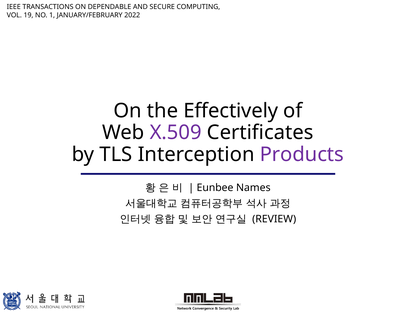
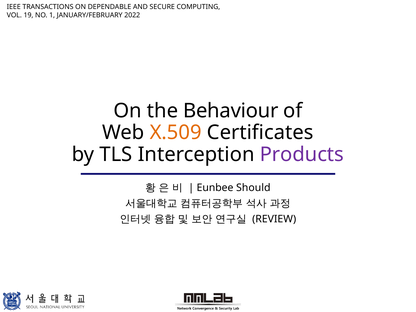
Effectively: Effectively -> Behaviour
X.509 colour: purple -> orange
Names: Names -> Should
